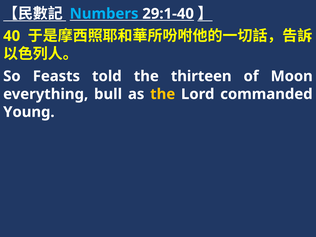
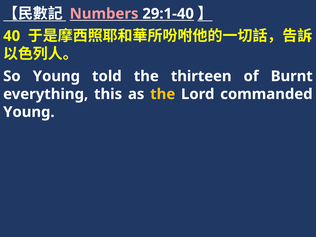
Numbers colour: light blue -> pink
So Feasts: Feasts -> Young
Moon: Moon -> Burnt
bull: bull -> this
